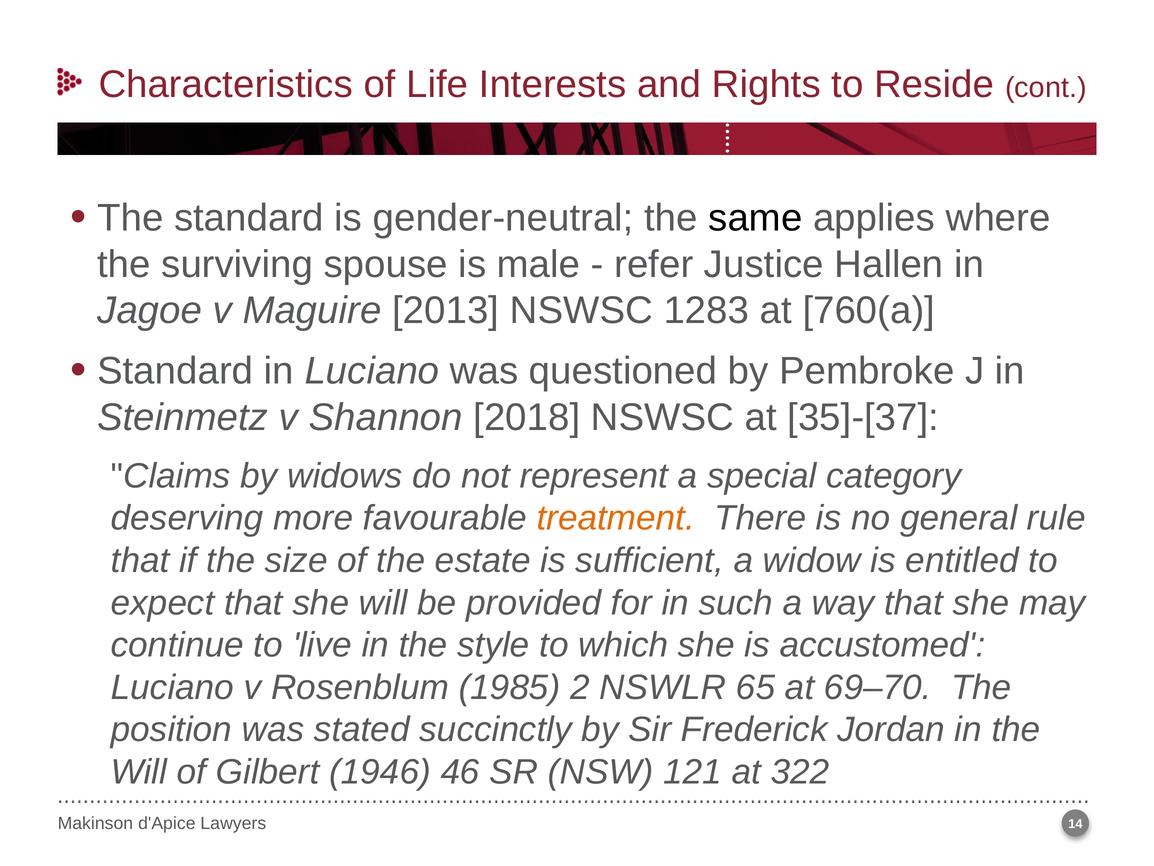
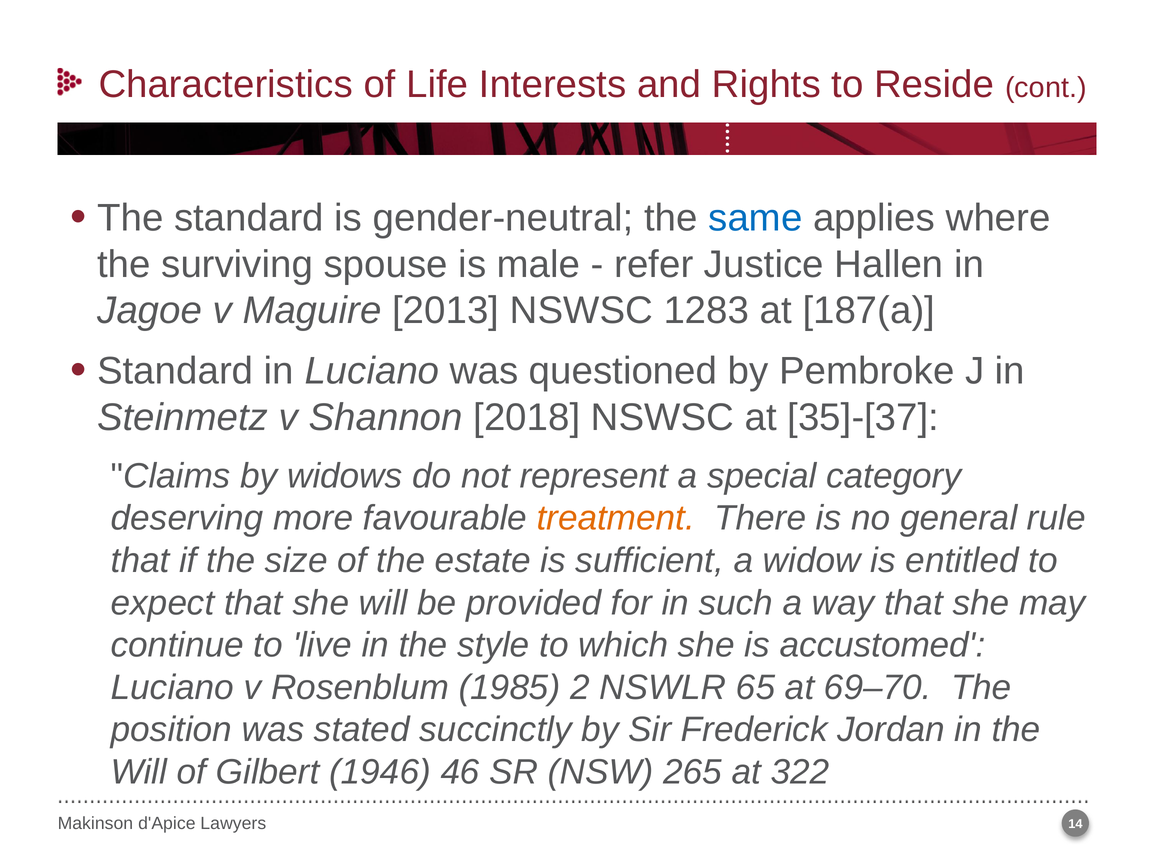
same colour: black -> blue
760(a: 760(a -> 187(a
121: 121 -> 265
